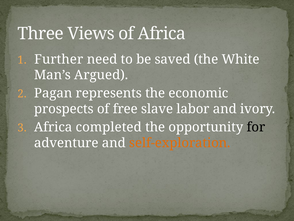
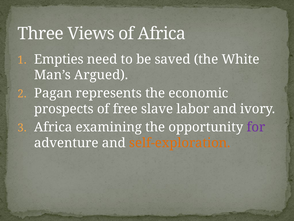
Further: Further -> Empties
completed: completed -> examining
for colour: black -> purple
